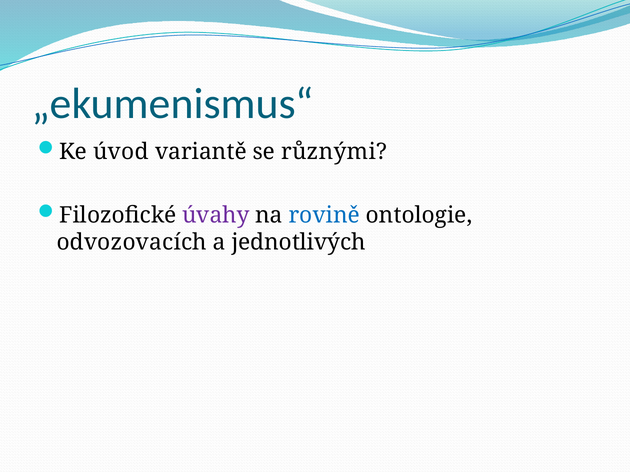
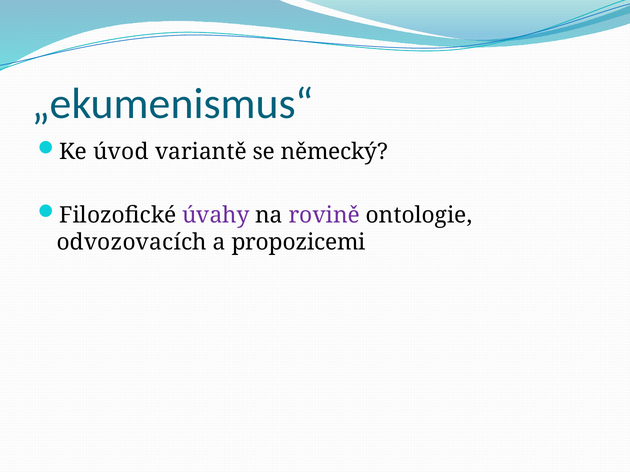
různými: různými -> německý
rovině colour: blue -> purple
jednotlivých: jednotlivých -> propozicemi
